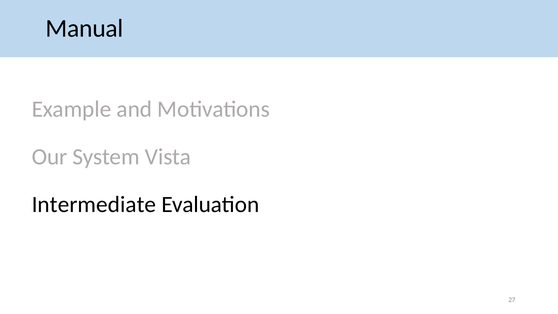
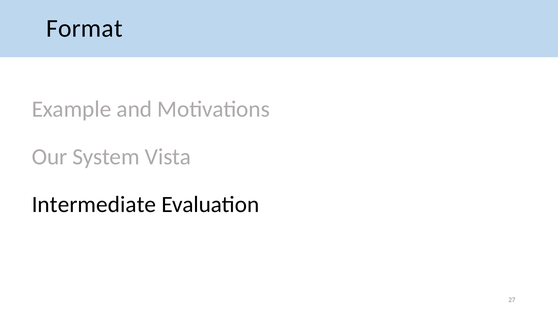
Manual: Manual -> Format
